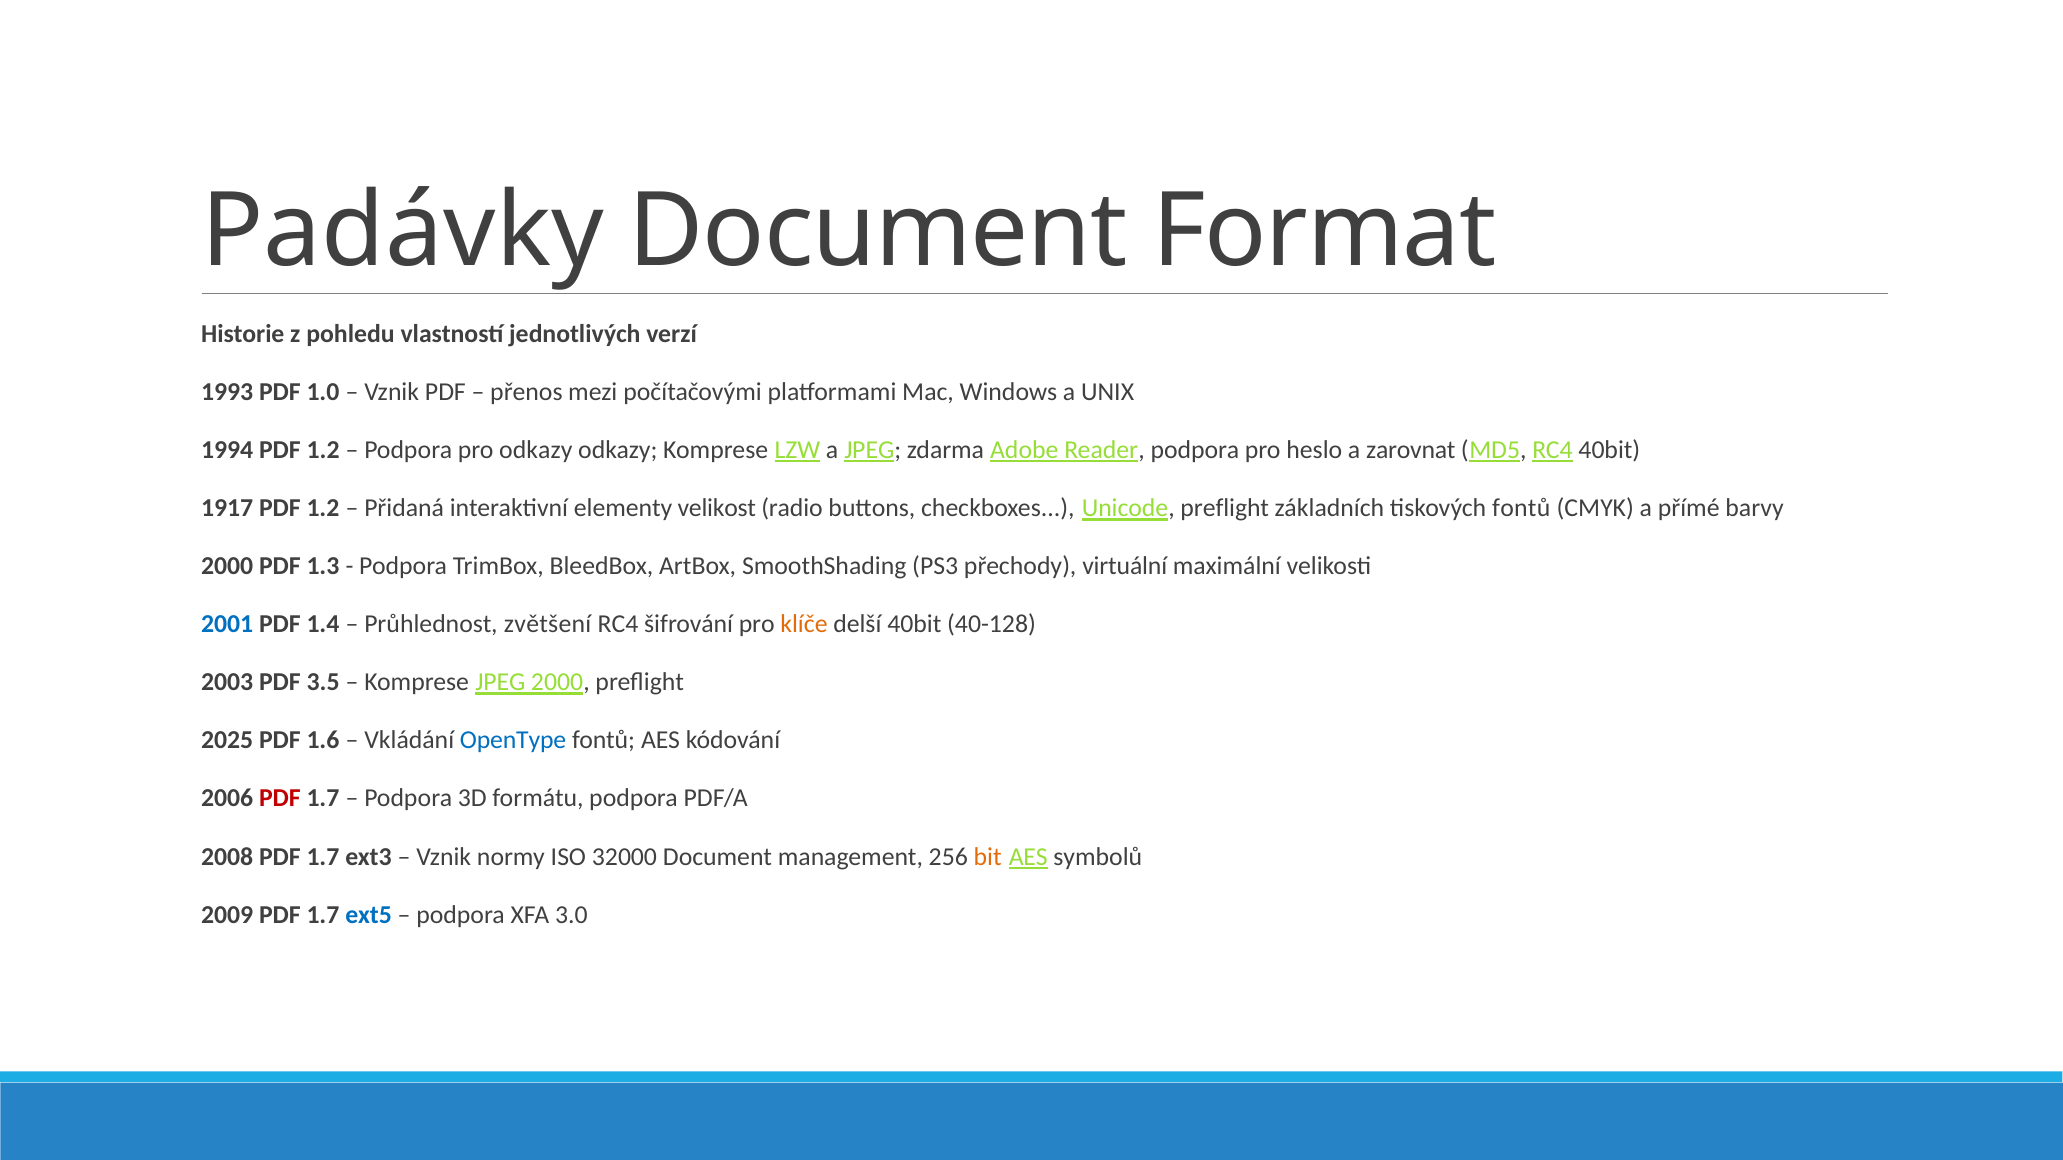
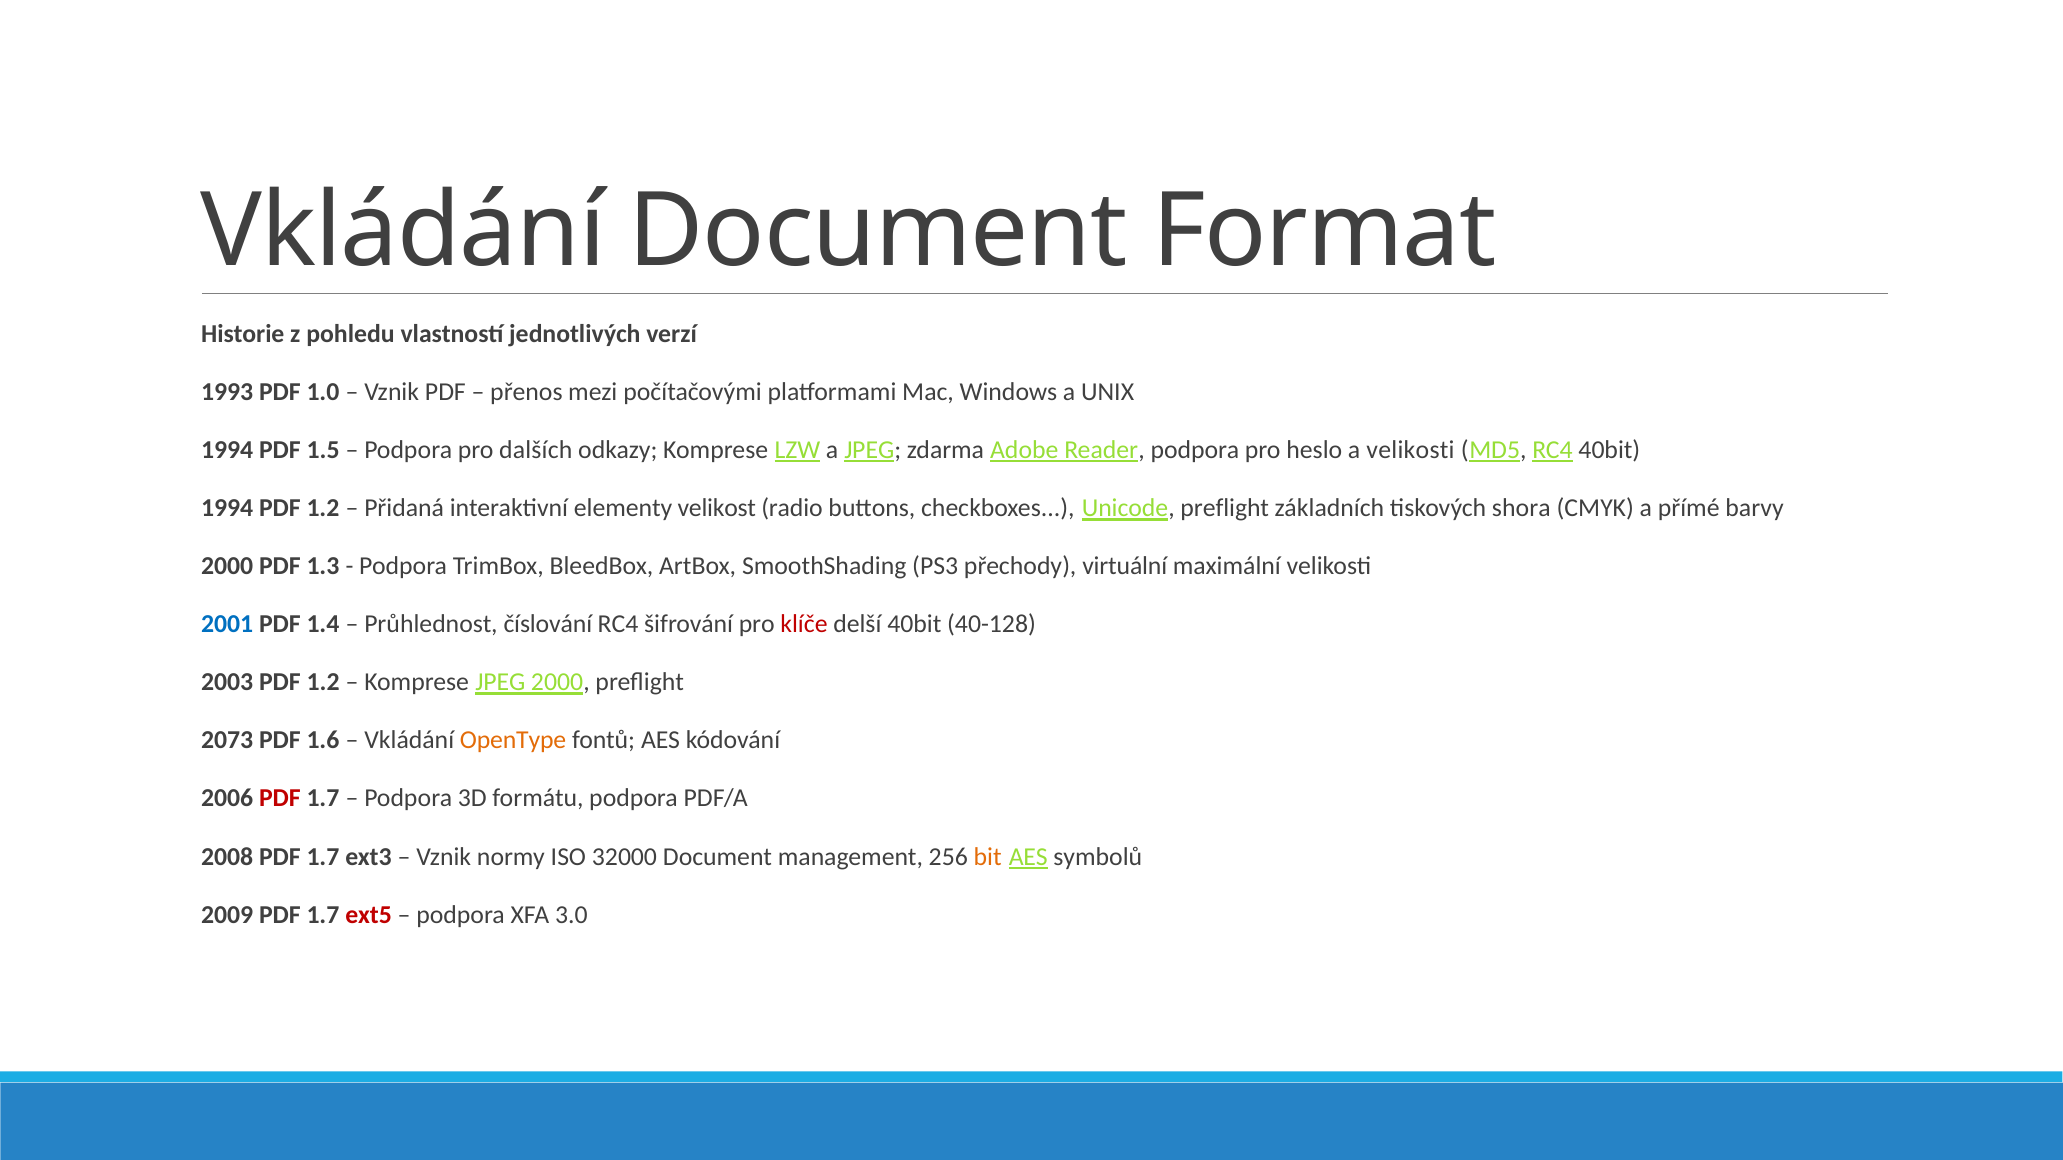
Padávky at (403, 231): Padávky -> Vkládání
1994 PDF 1.2: 1.2 -> 1.5
pro odkazy: odkazy -> dalších
a zarovnat: zarovnat -> velikosti
1917 at (227, 508): 1917 -> 1994
tiskových fontů: fontů -> shora
zvětšení: zvětšení -> číslování
klíče colour: orange -> red
2003 PDF 3.5: 3.5 -> 1.2
2025: 2025 -> 2073
OpenType colour: blue -> orange
ext5 colour: blue -> red
